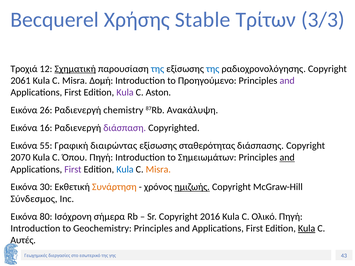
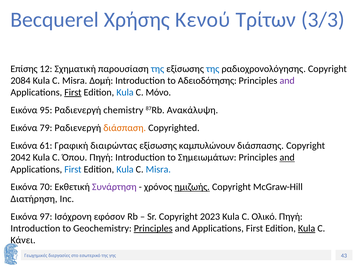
Stable: Stable -> Κενού
Τροχιά: Τροχιά -> Επίσης
Σχηματική underline: present -> none
2061: 2061 -> 2084
Προηγούμενο: Προηγούμενο -> Αδειοδότησης
First at (73, 92) underline: none -> present
Kula at (125, 92) colour: purple -> blue
Aston: Aston -> Μόνο
26: 26 -> 95
16: 16 -> 79
διάσπαση colour: purple -> orange
55: 55 -> 61
σταθερότητας: σταθερότητας -> καμπυλώνουν
2070: 2070 -> 2042
First at (73, 169) colour: purple -> blue
Misra at (158, 169) colour: orange -> blue
30: 30 -> 70
Συνάρτηση colour: orange -> purple
Σύνδεσμος: Σύνδεσμος -> Διατήρηση
80: 80 -> 97
σήμερα: σήμερα -> εφόσον
2016: 2016 -> 2023
Principles at (153, 229) underline: none -> present
Αυτές: Αυτές -> Κάνει
